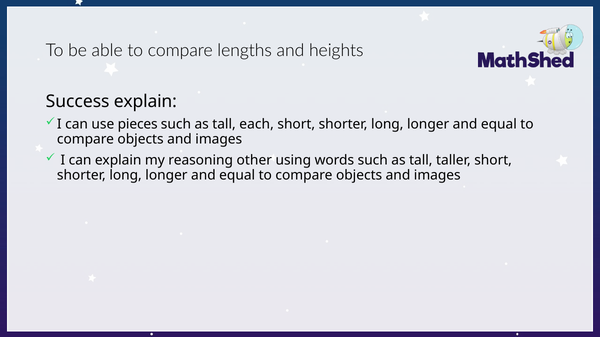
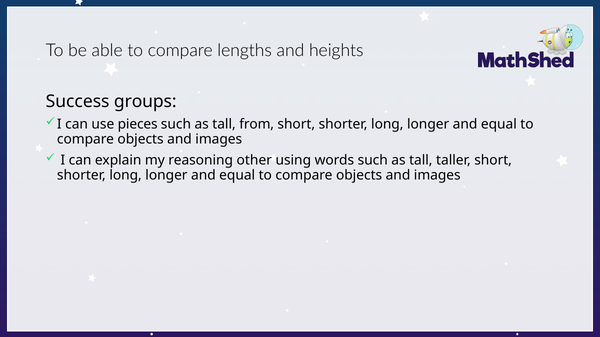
Success explain: explain -> groups
each: each -> from
